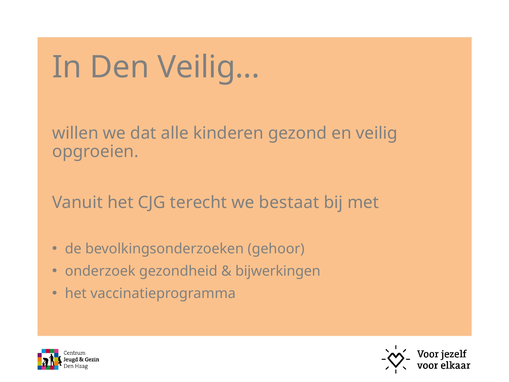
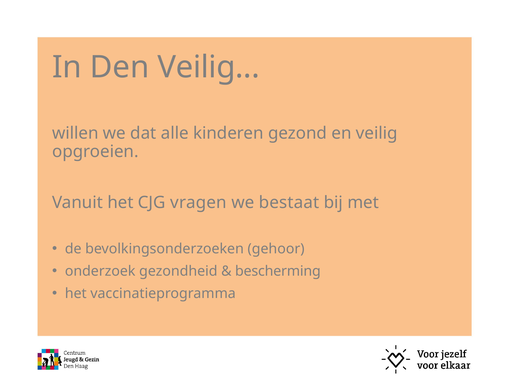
terecht: terecht -> vragen
bijwerkingen: bijwerkingen -> bescherming
